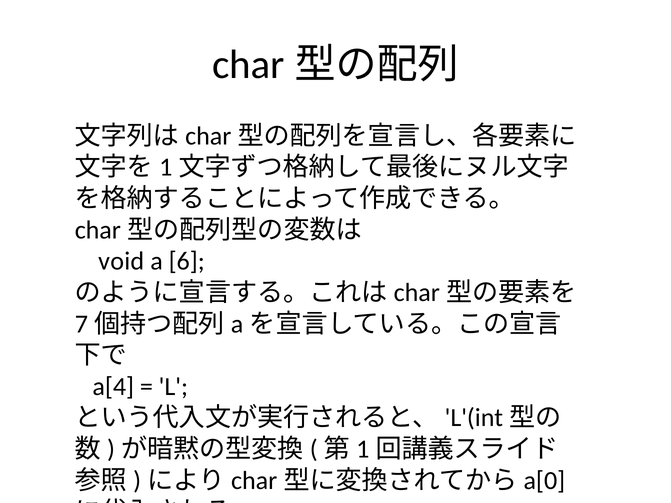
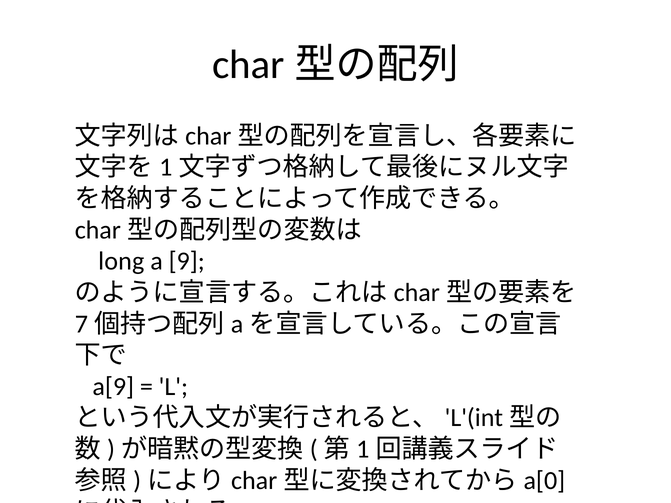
void: void -> long
6: 6 -> 9
a[4: a[4 -> a[9
